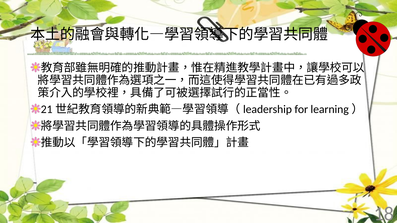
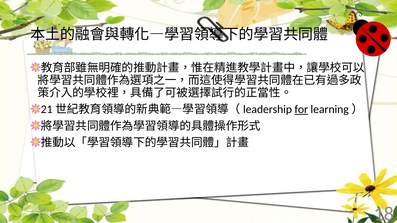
for underline: none -> present
